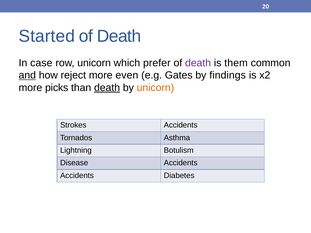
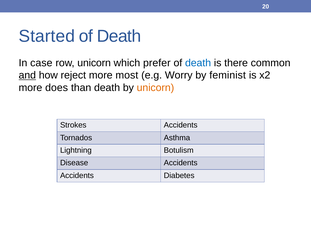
death at (198, 63) colour: purple -> blue
them: them -> there
even: even -> most
Gates: Gates -> Worry
findings: findings -> feminist
picks: picks -> does
death at (107, 88) underline: present -> none
